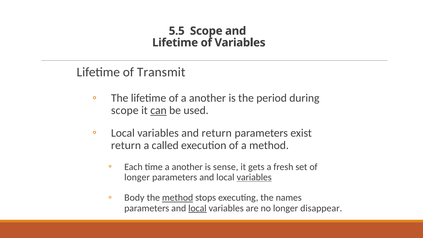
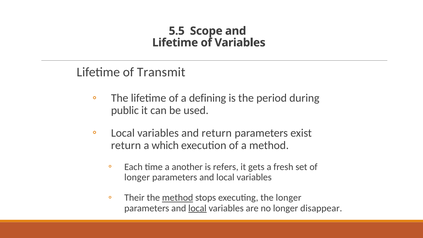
of a another: another -> defining
scope at (125, 111): scope -> public
can underline: present -> none
called: called -> which
sense: sense -> refers
variables at (254, 177) underline: present -> none
Body: Body -> Their
the names: names -> longer
